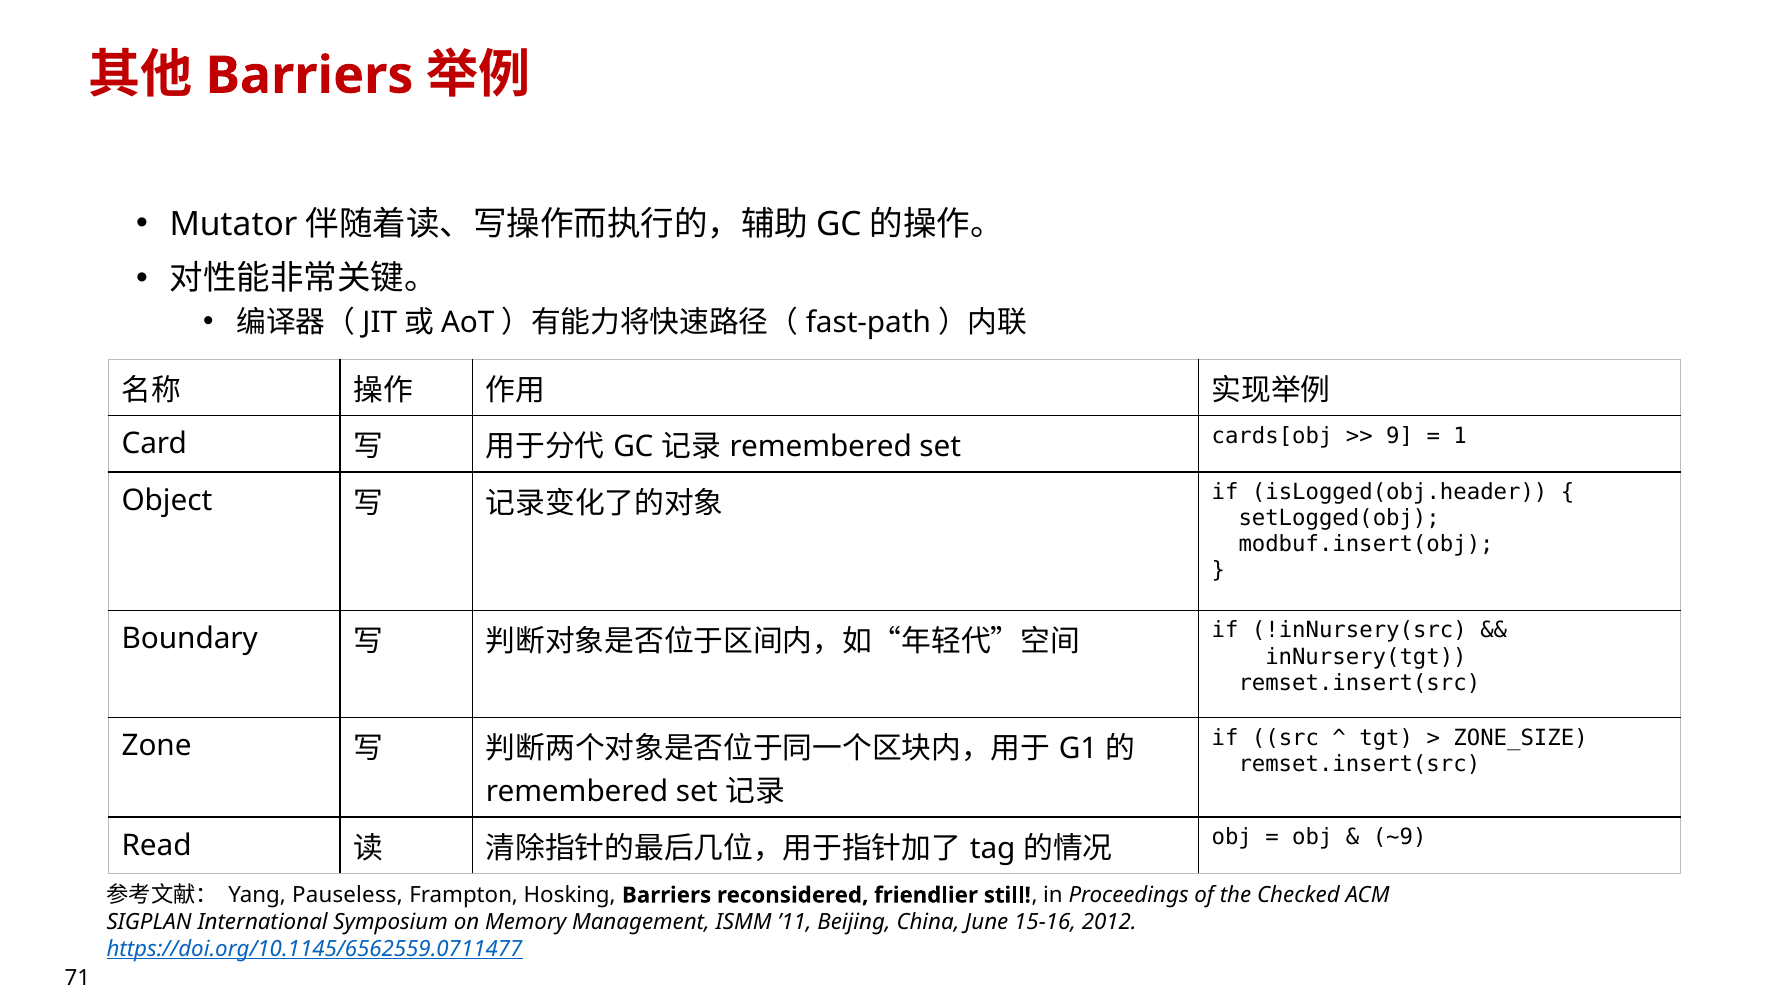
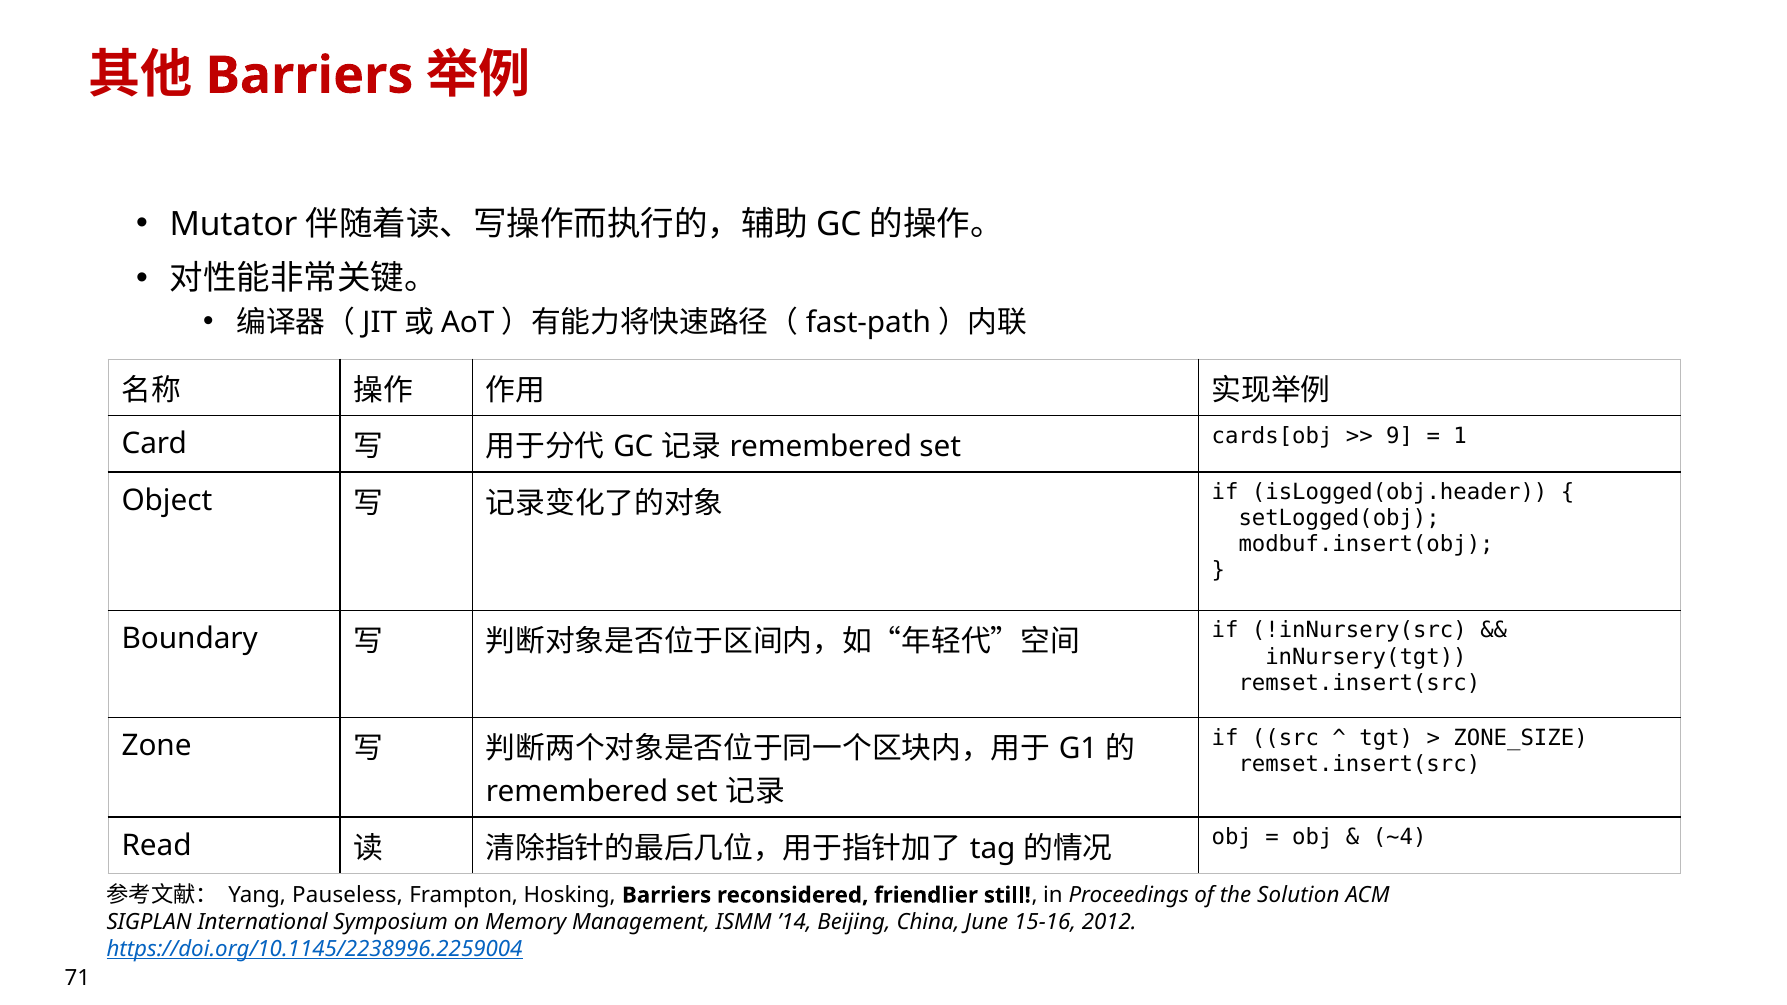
~9: ~9 -> ~4
Checked: Checked -> Solution
’11: ’11 -> ’14
https://doi.org/10.1145/6562559.0711477: https://doi.org/10.1145/6562559.0711477 -> https://doi.org/10.1145/2238996.2259004
